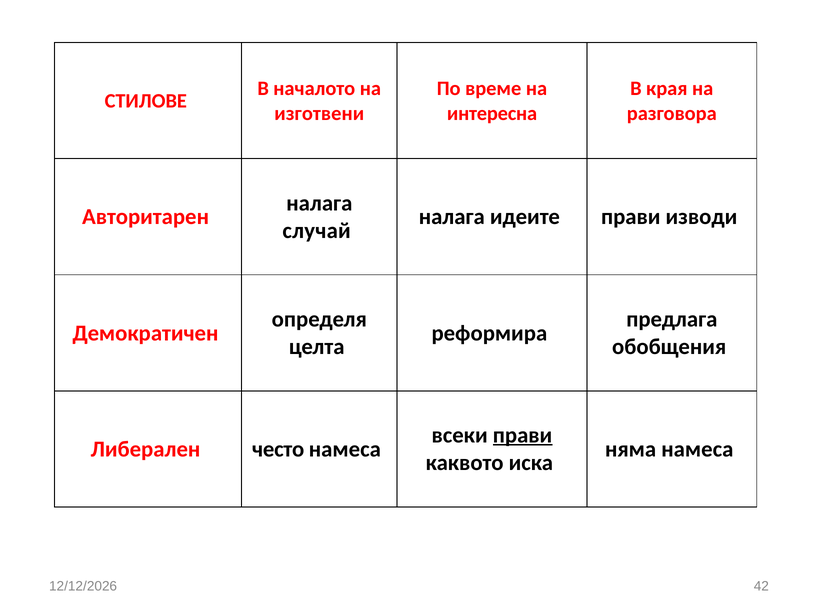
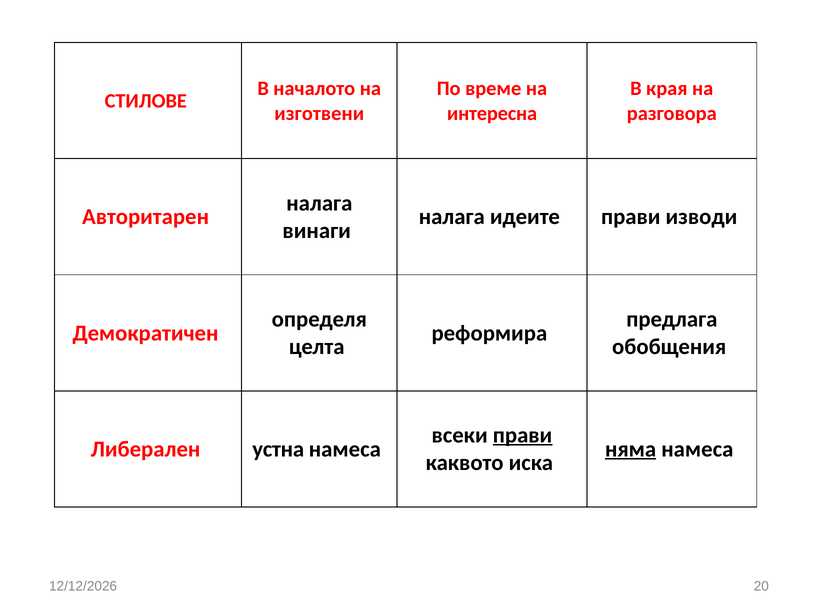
случай: случай -> винаги
често: често -> устна
няма underline: none -> present
42: 42 -> 20
